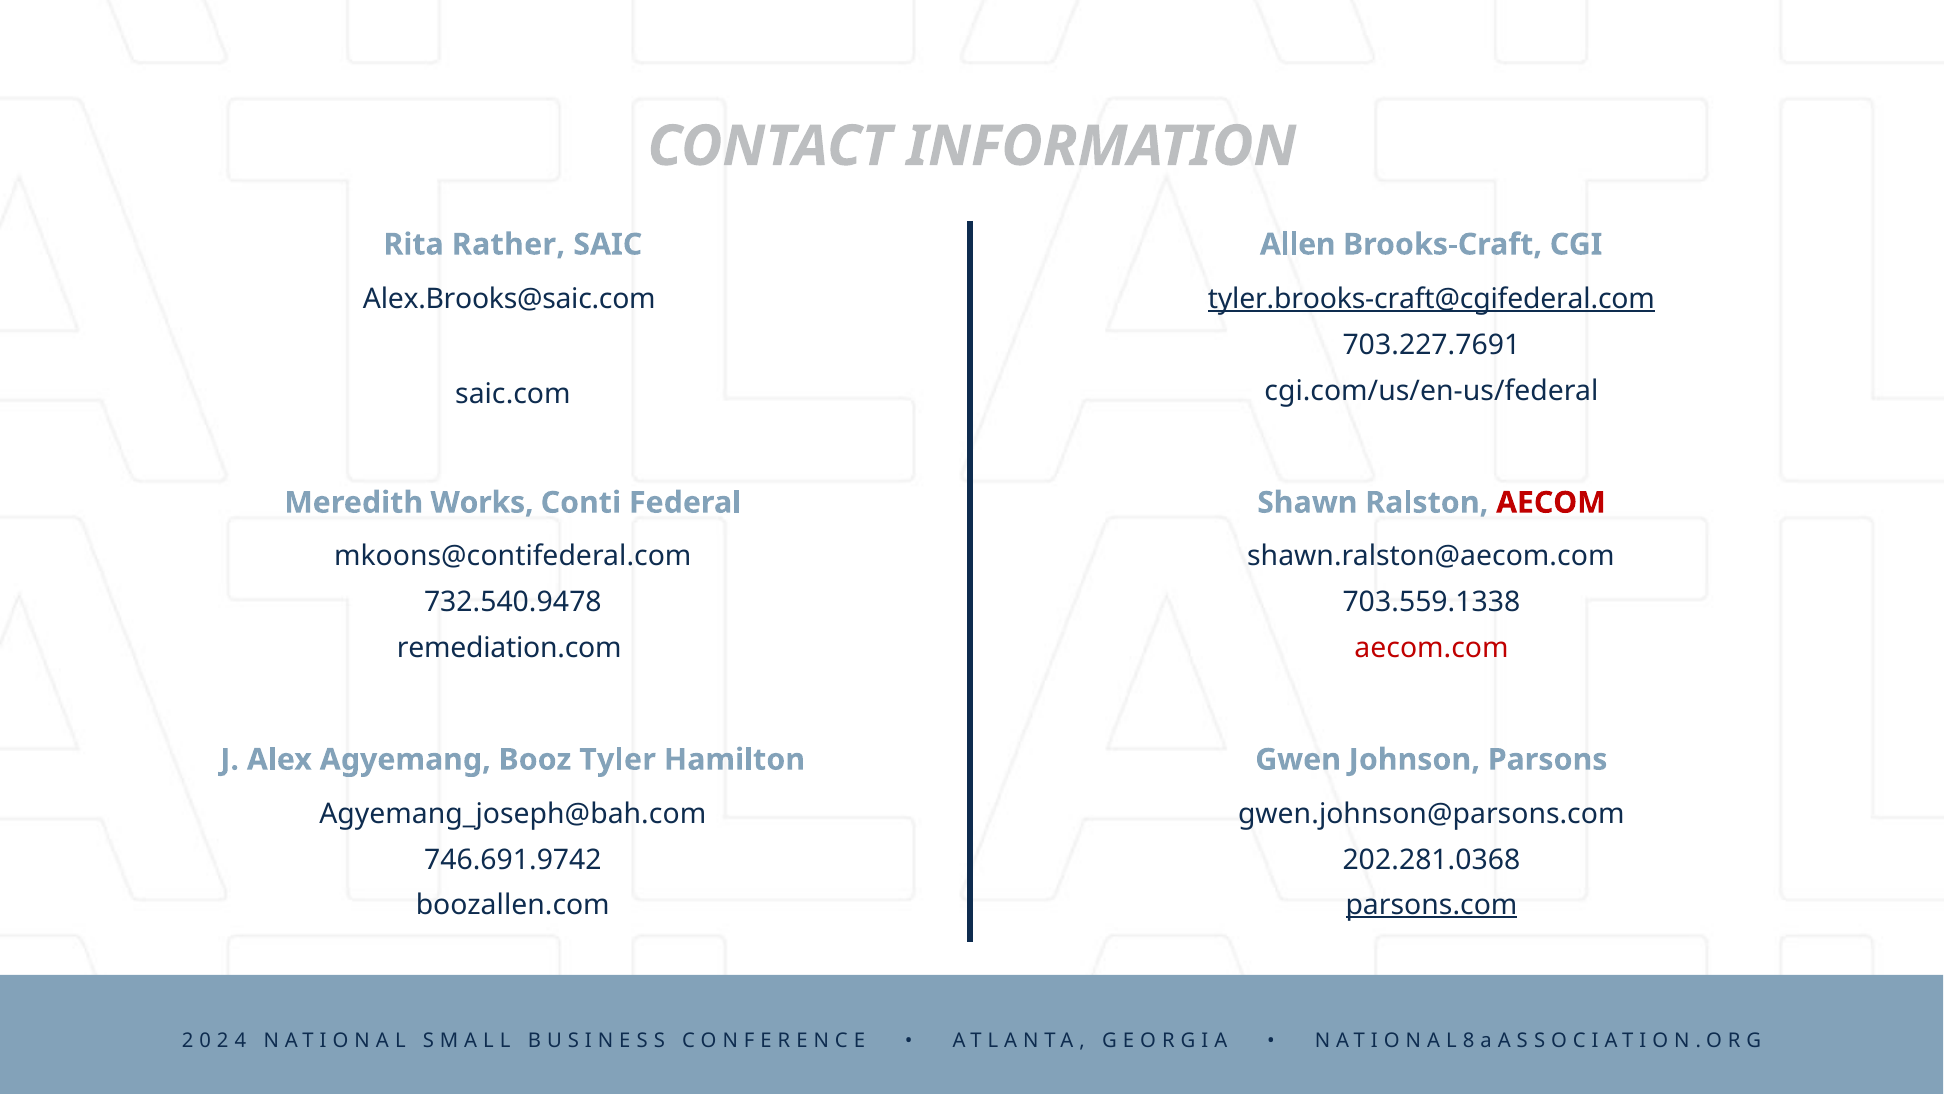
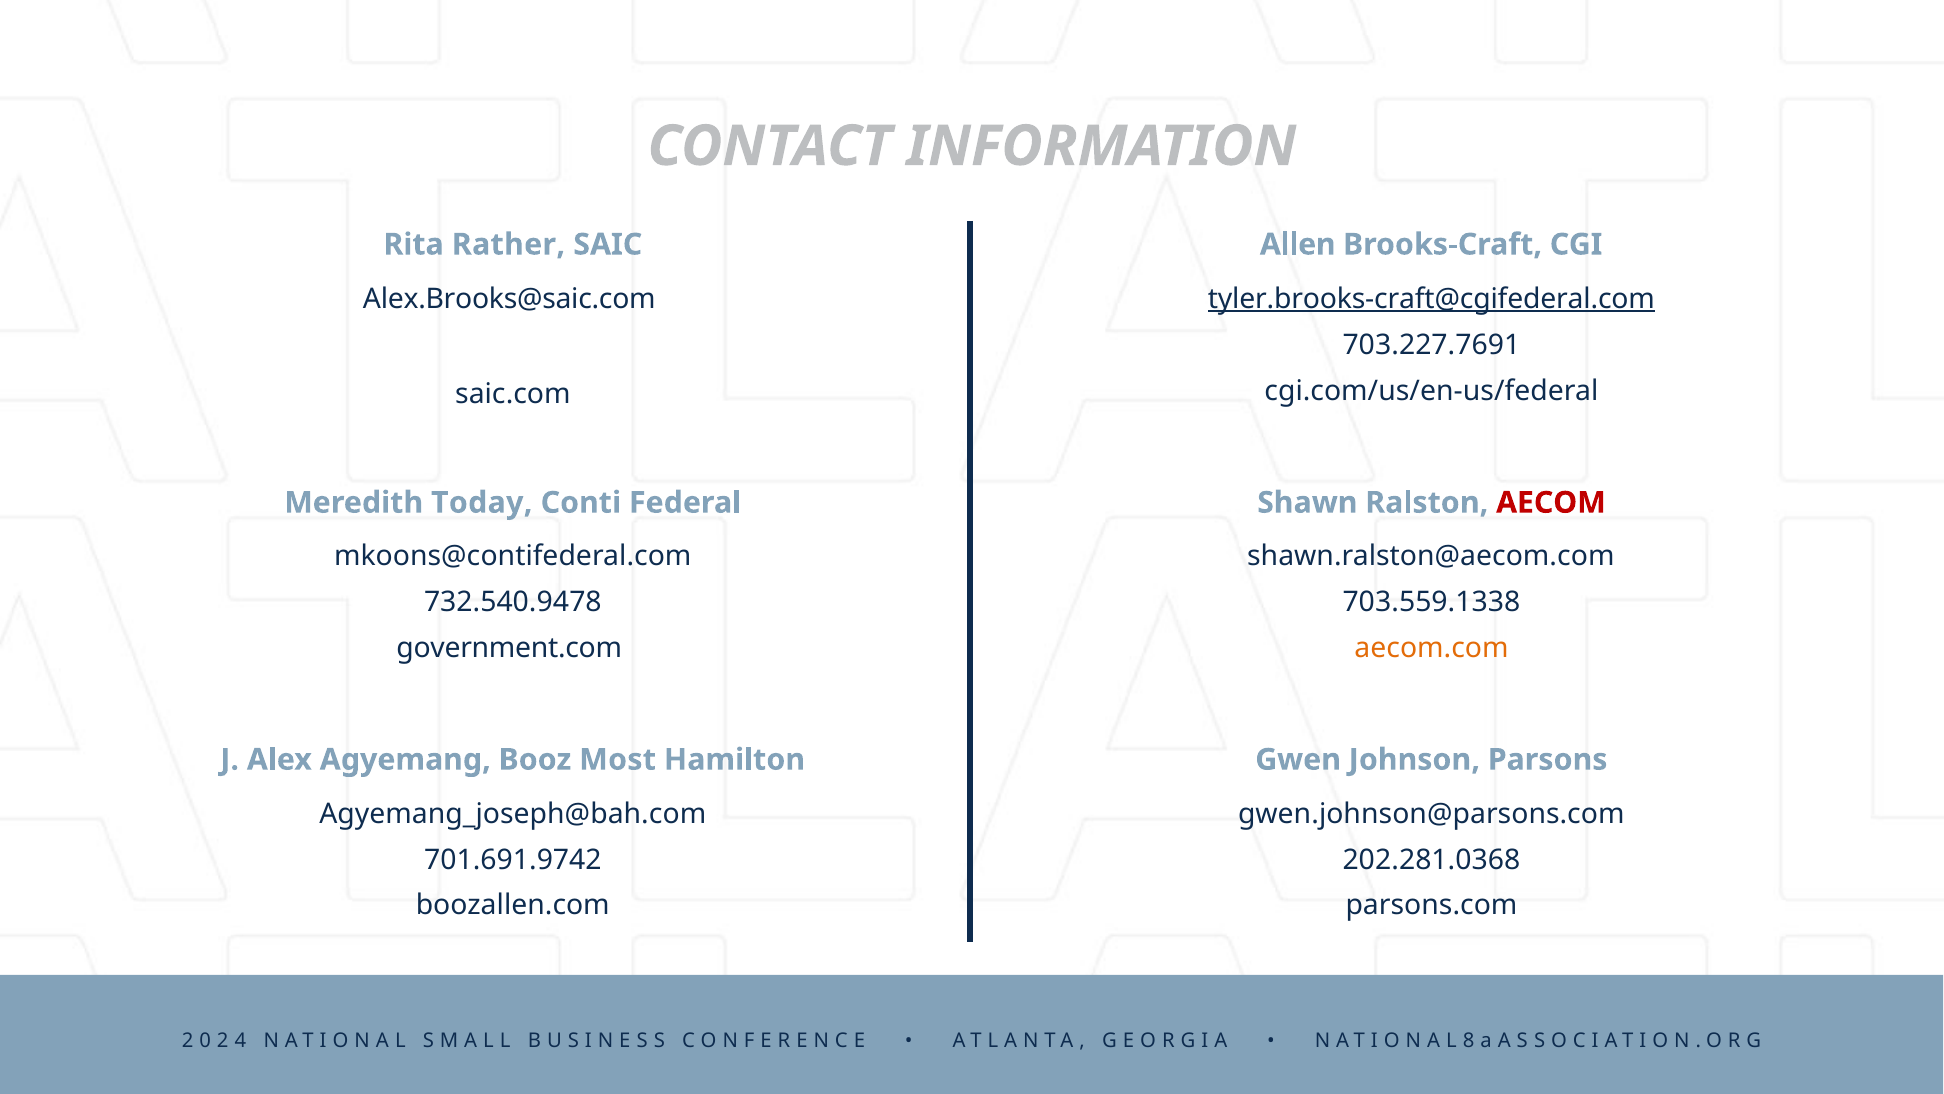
Works: Works -> Today
remediation.com: remediation.com -> government.com
aecom.com colour: red -> orange
Tyler: Tyler -> Most
746.691.9742: 746.691.9742 -> 701.691.9742
parsons.com underline: present -> none
